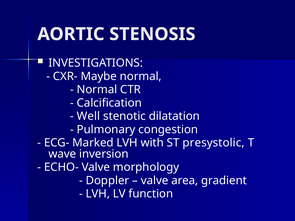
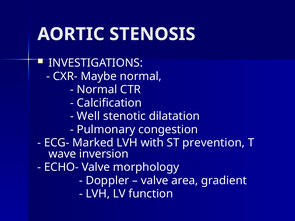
presystolic: presystolic -> prevention
